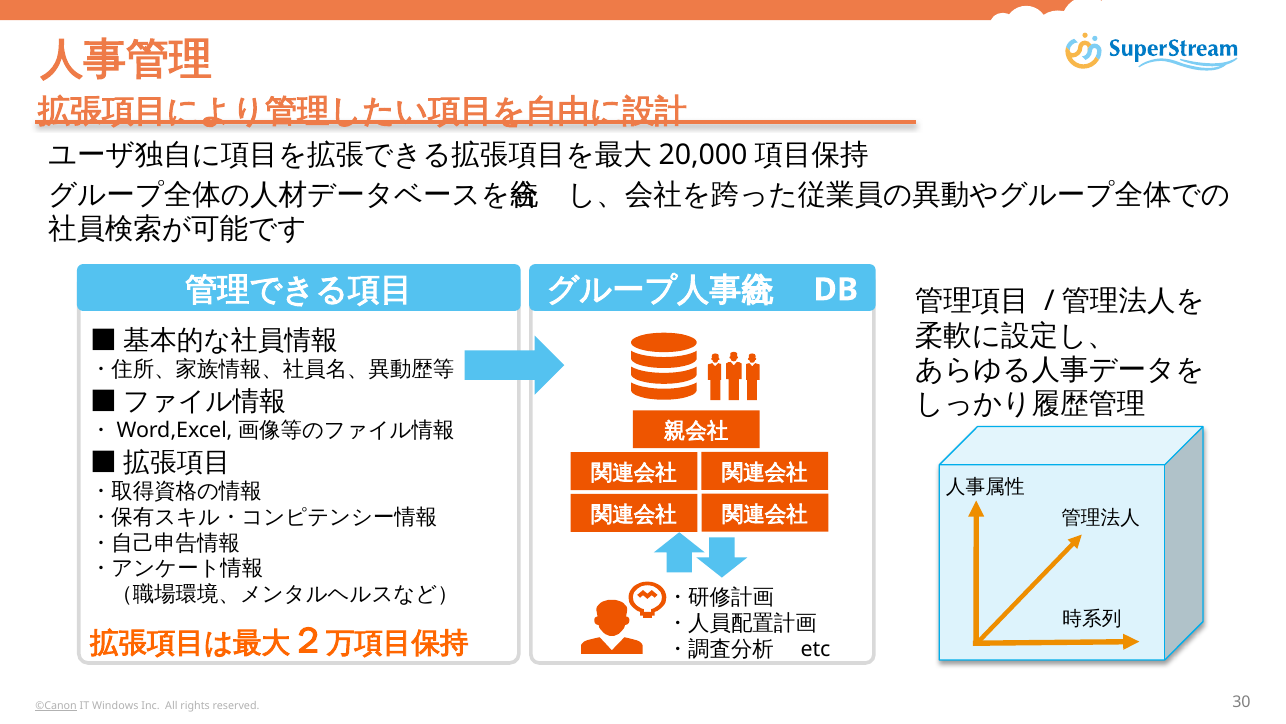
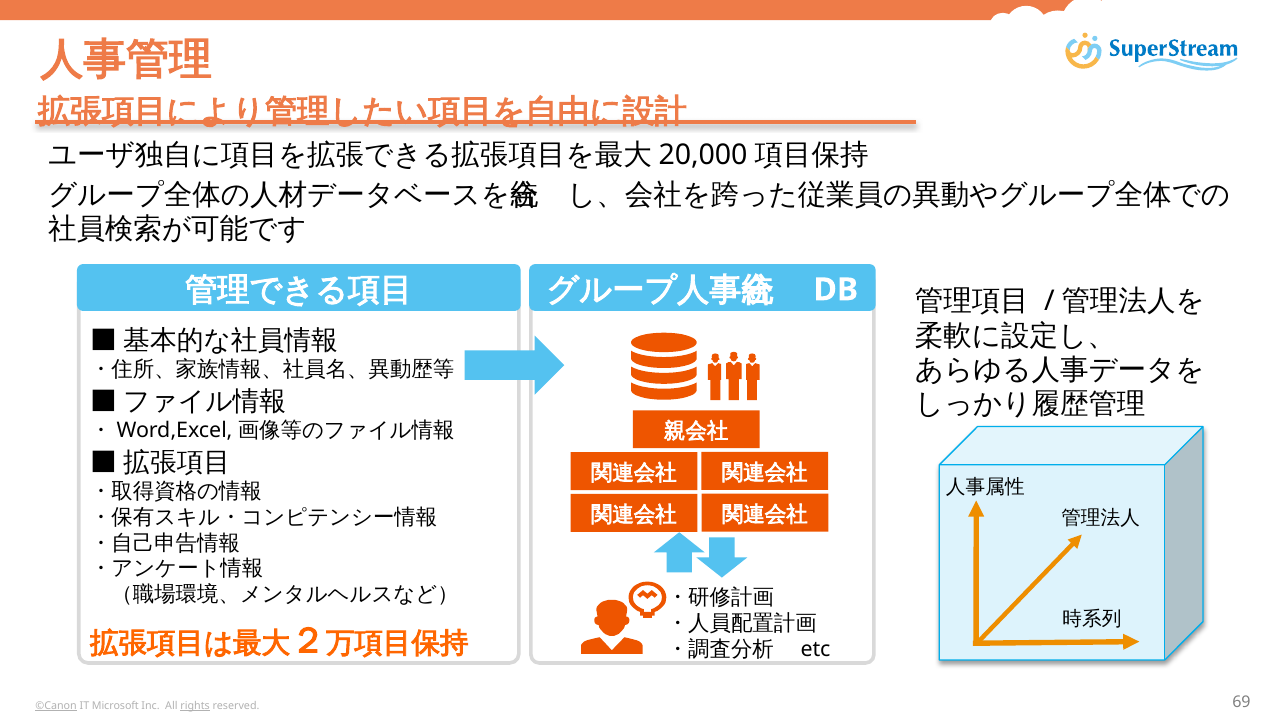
Windows: Windows -> Microsoft
rights underline: none -> present
30: 30 -> 69
